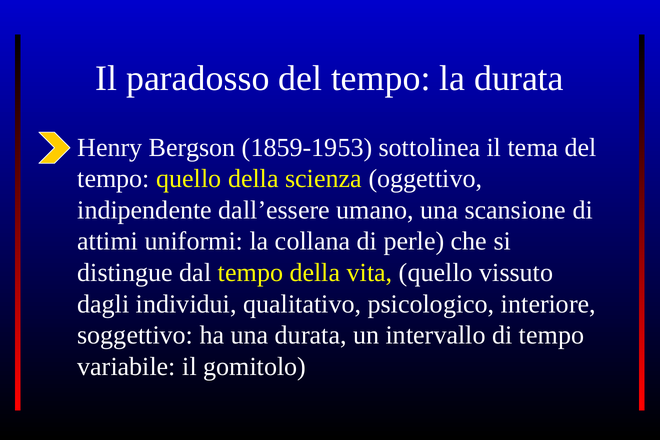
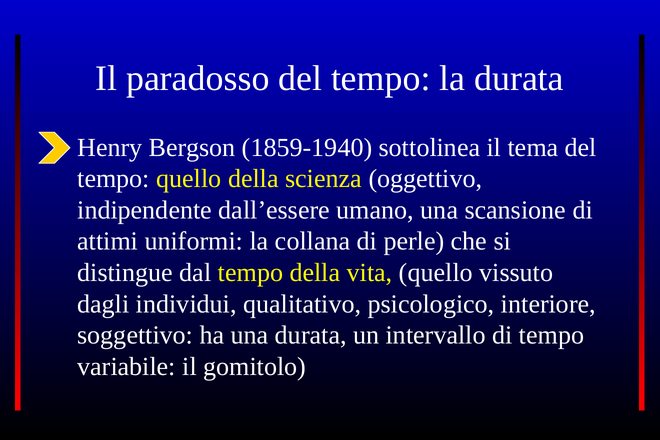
1859-1953: 1859-1953 -> 1859-1940
